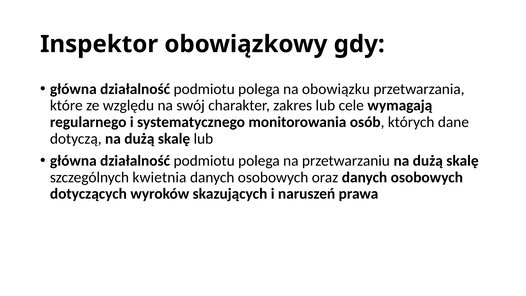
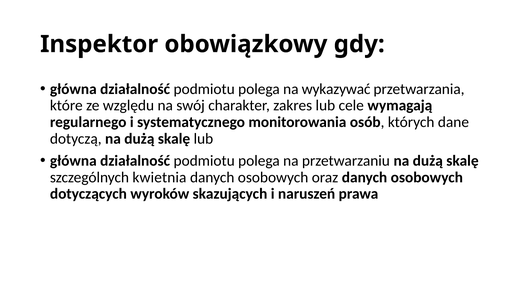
obowiązku: obowiązku -> wykazywać
